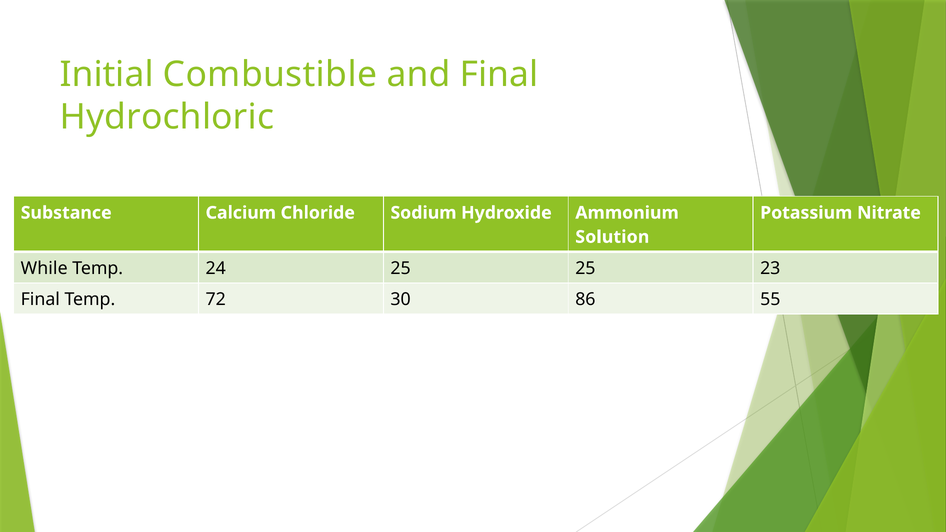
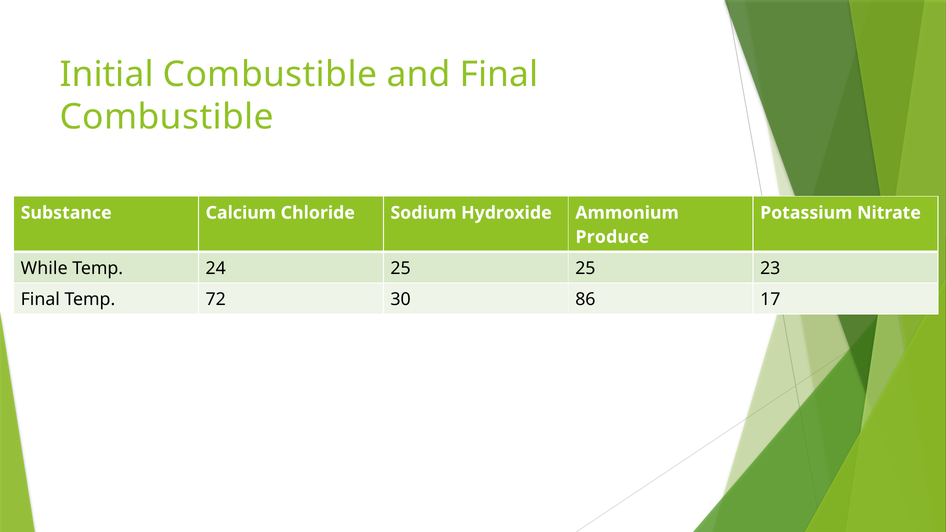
Hydrochloric at (167, 117): Hydrochloric -> Combustible
Solution: Solution -> Produce
55: 55 -> 17
